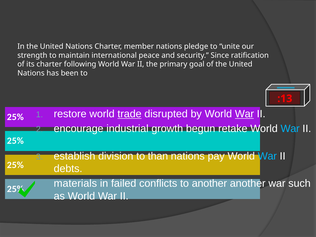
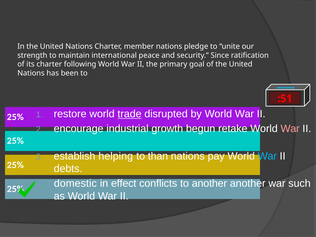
:13: :13 -> :51
War at (244, 114) underline: present -> none
War at (290, 129) colour: light blue -> pink
division: division -> helping
materials: materials -> domestic
failed: failed -> effect
